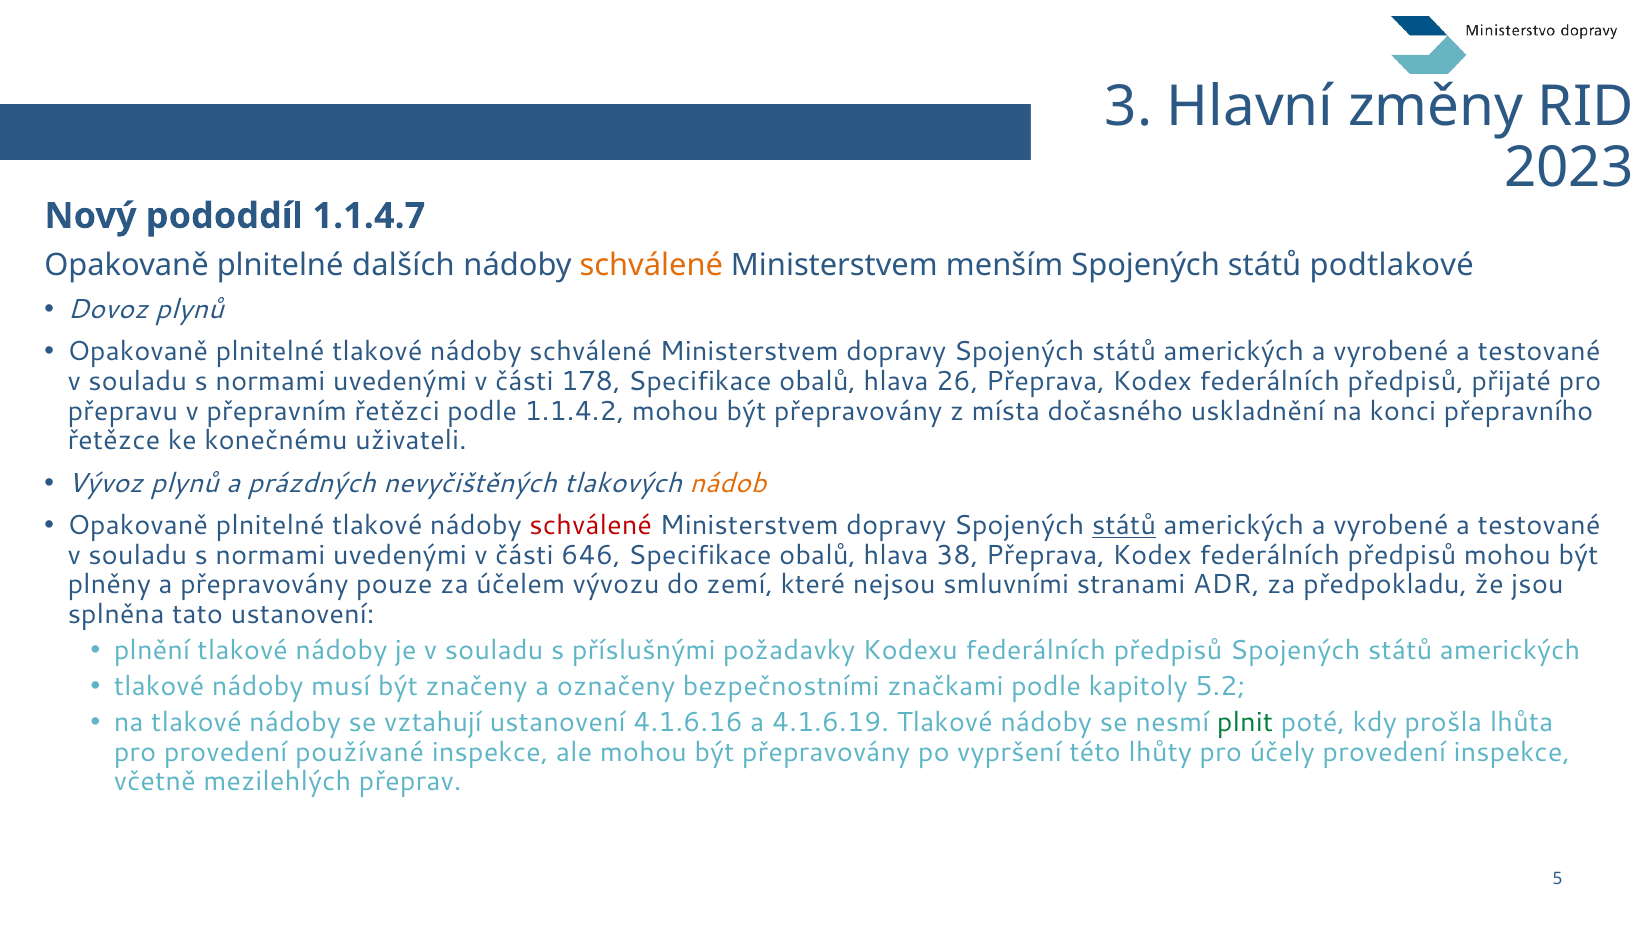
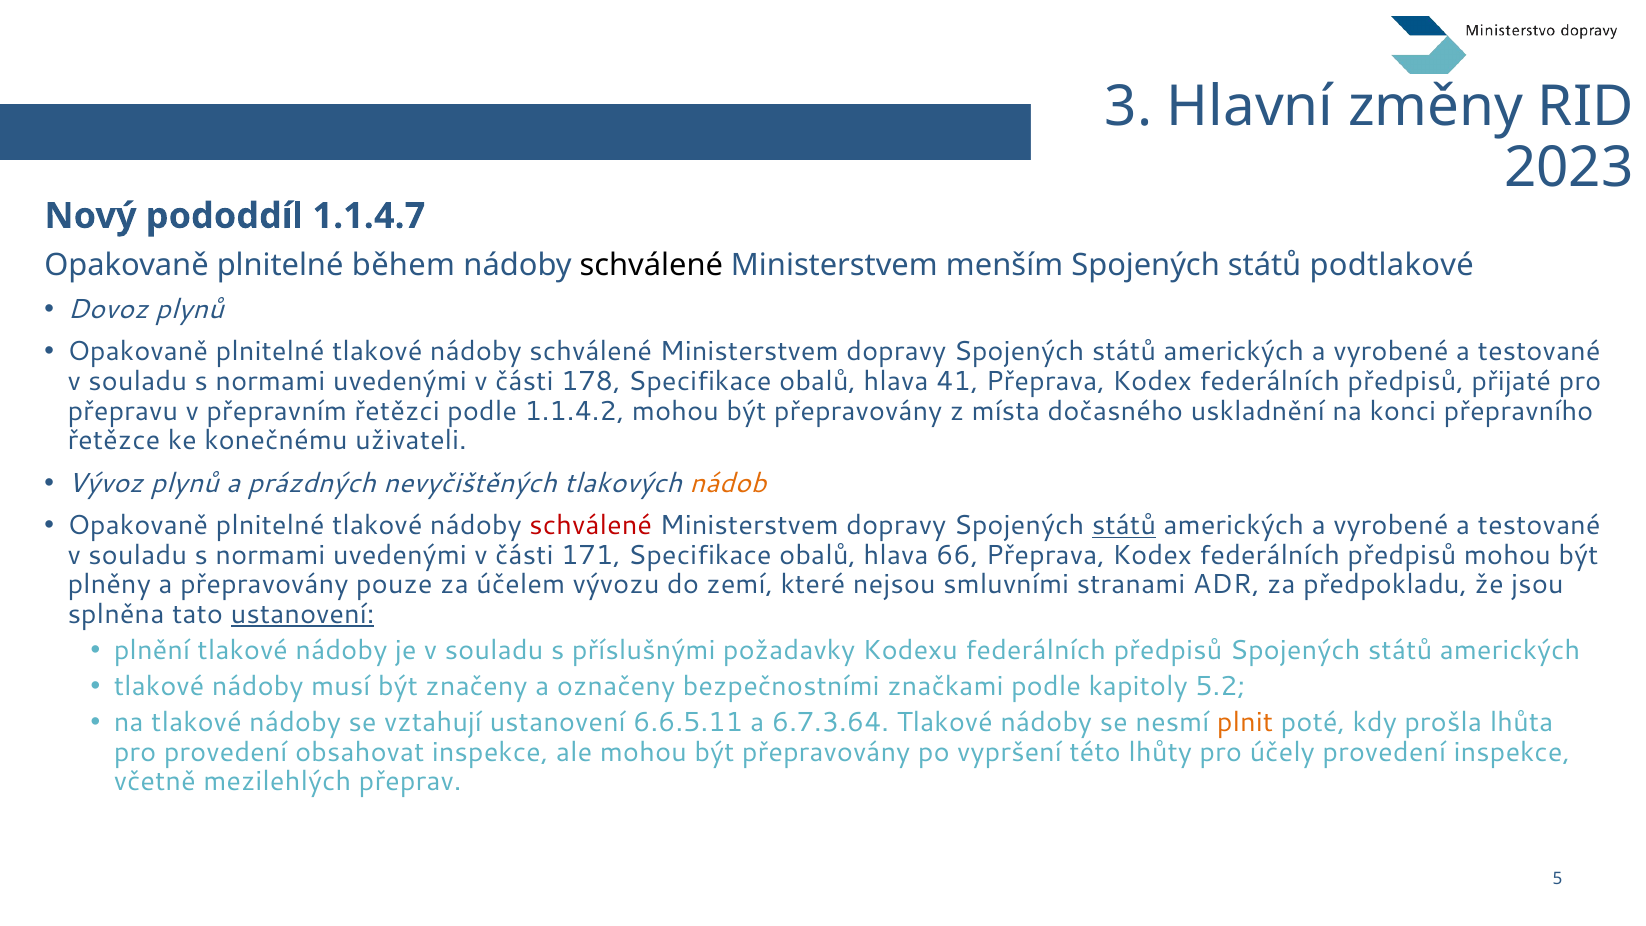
dalších: dalších -> během
schválené at (651, 265) colour: orange -> black
26: 26 -> 41
646: 646 -> 171
38: 38 -> 66
ustanovení at (303, 614) underline: none -> present
4.1.6.16: 4.1.6.16 -> 6.6.5.11
4.1.6.19: 4.1.6.19 -> 6.7.3.64
plnit colour: green -> orange
používané: používané -> obsahovat
